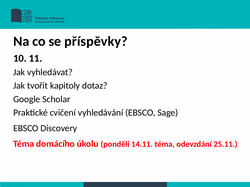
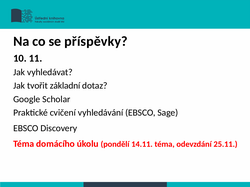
kapitoly: kapitoly -> základní
